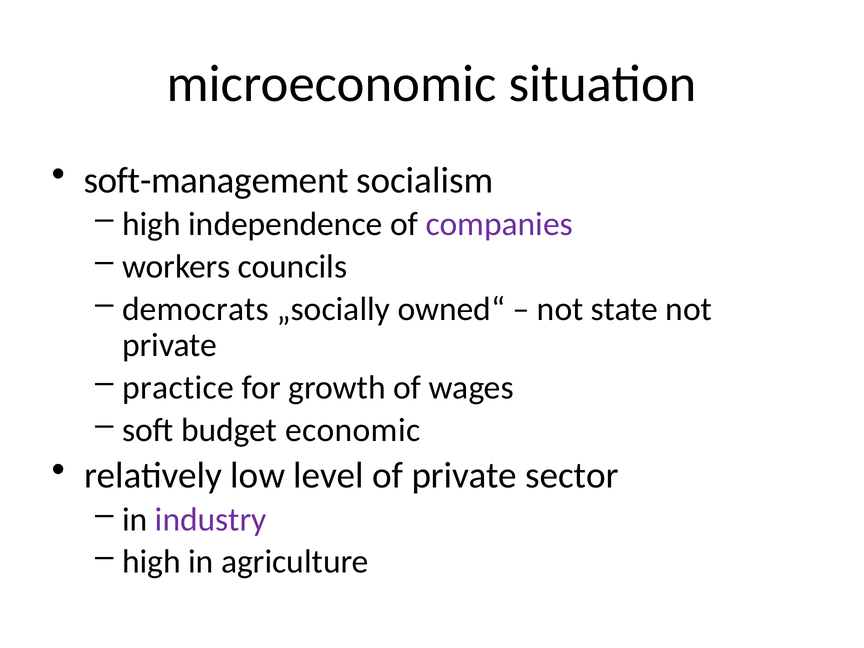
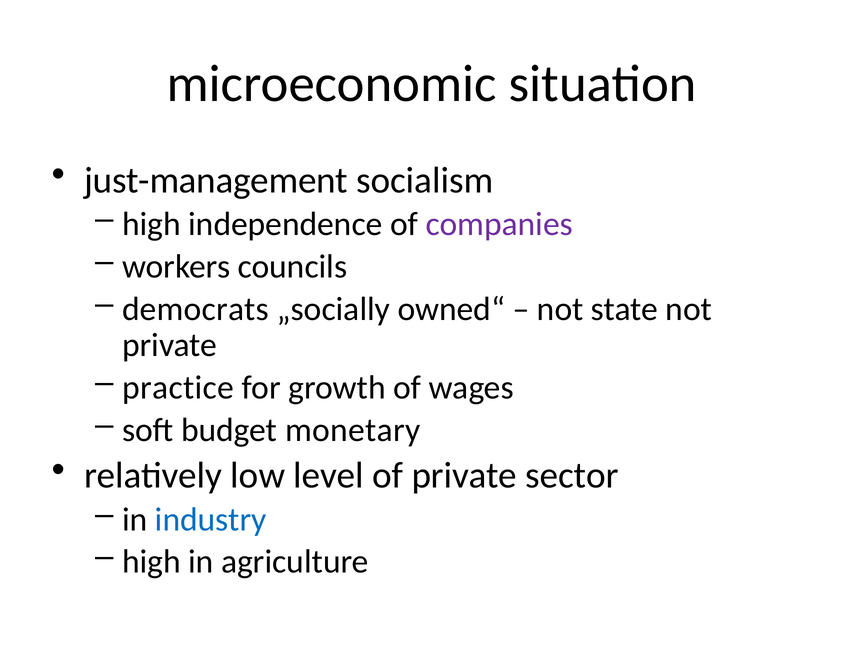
soft-management: soft-management -> just-management
economic: economic -> monetary
industry colour: purple -> blue
